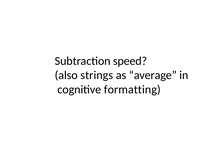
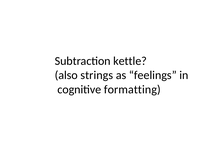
speed: speed -> kettle
average: average -> feelings
